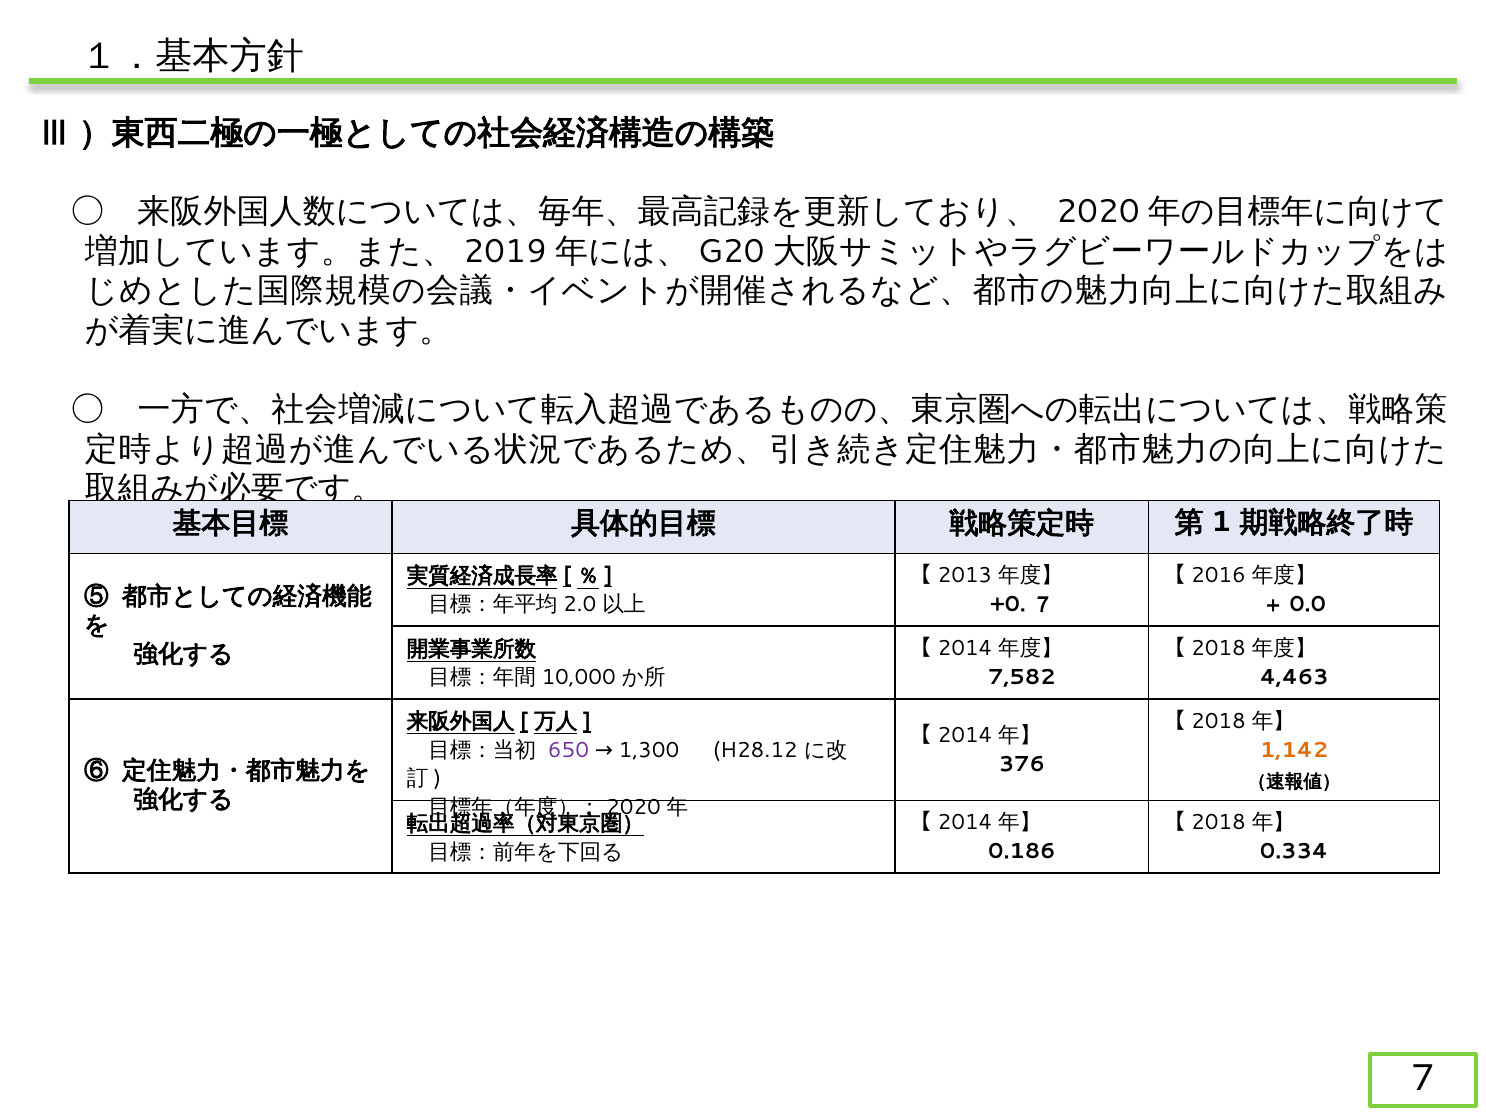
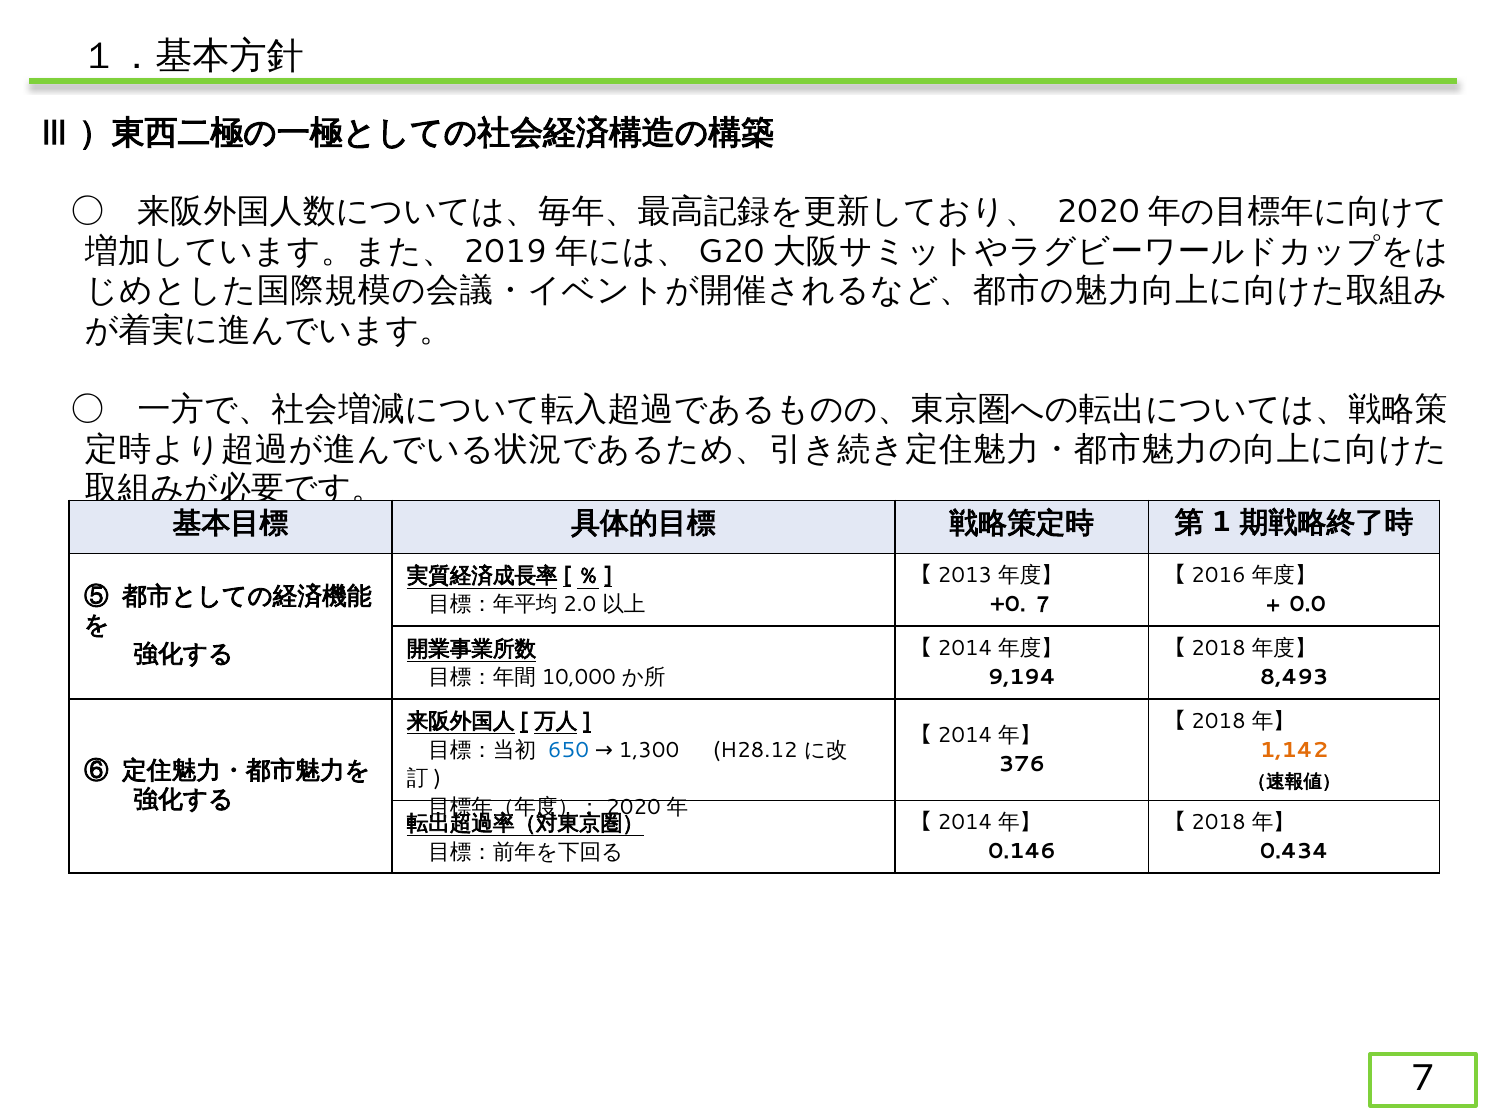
7,582: 7,582 -> 9,194
4,463: 4,463 -> 8,493
650 colour: purple -> blue
0.186: 0.186 -> 0.146
0.334: 0.334 -> 0.434
